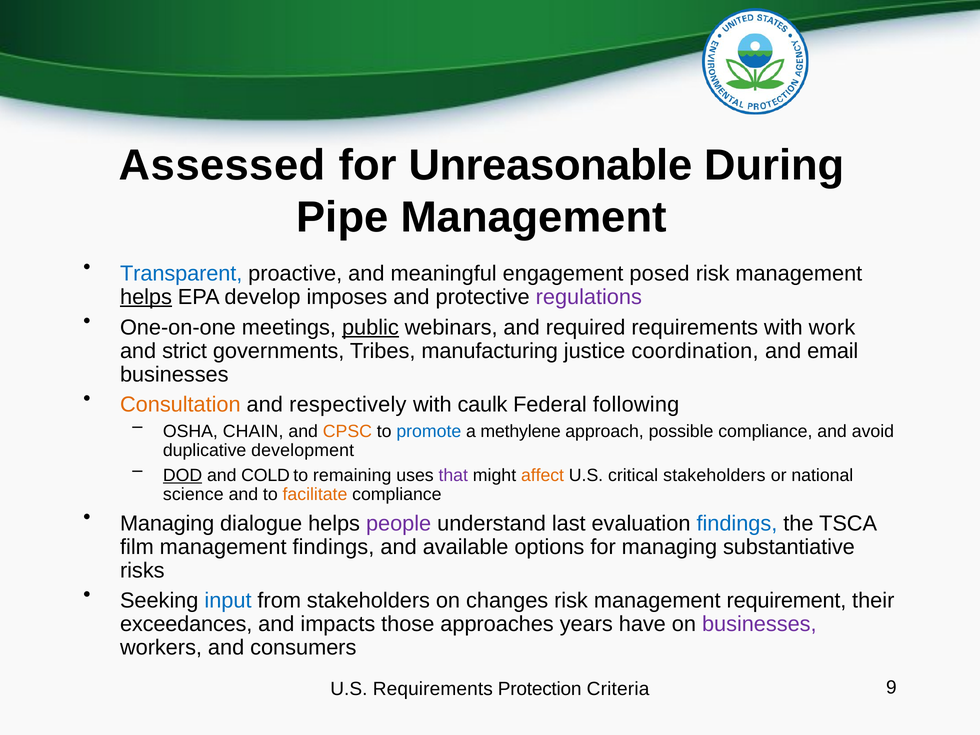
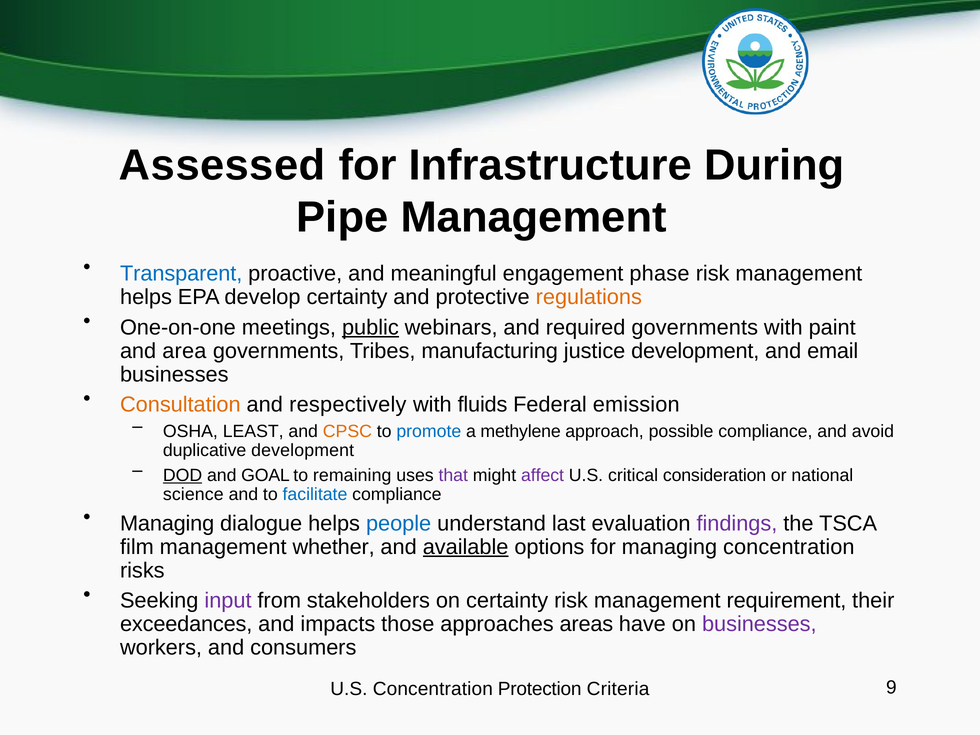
Unreasonable: Unreasonable -> Infrastructure
posed: posed -> phase
helps at (146, 297) underline: present -> none
develop imposes: imposes -> certainty
regulations colour: purple -> orange
required requirements: requirements -> governments
work: work -> paint
strict: strict -> area
justice coordination: coordination -> development
caulk: caulk -> fluids
following: following -> emission
CHAIN: CHAIN -> LEAST
COLD: COLD -> GOAL
affect colour: orange -> purple
critical stakeholders: stakeholders -> consideration
facilitate colour: orange -> blue
people colour: purple -> blue
findings at (737, 523) colour: blue -> purple
management findings: findings -> whether
available underline: none -> present
managing substantiative: substantiative -> concentration
input colour: blue -> purple
on changes: changes -> certainty
years: years -> areas
U.S Requirements: Requirements -> Concentration
